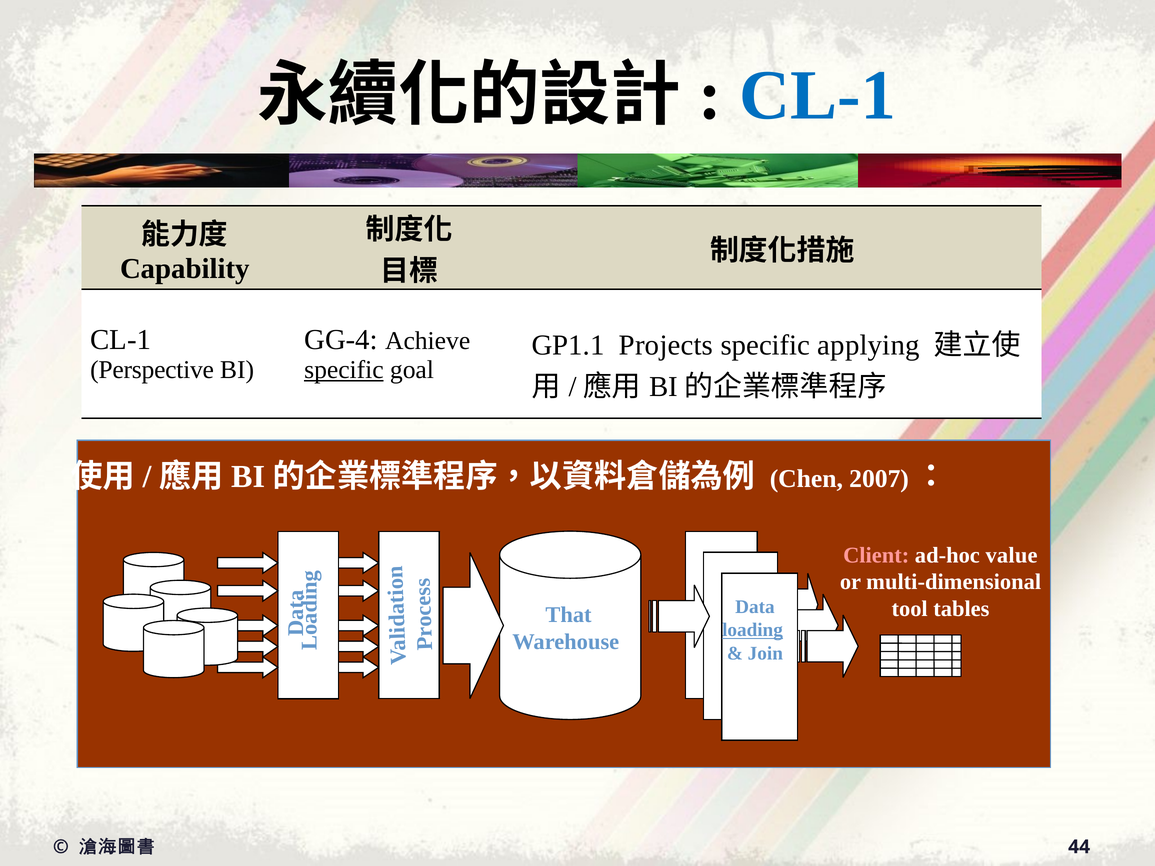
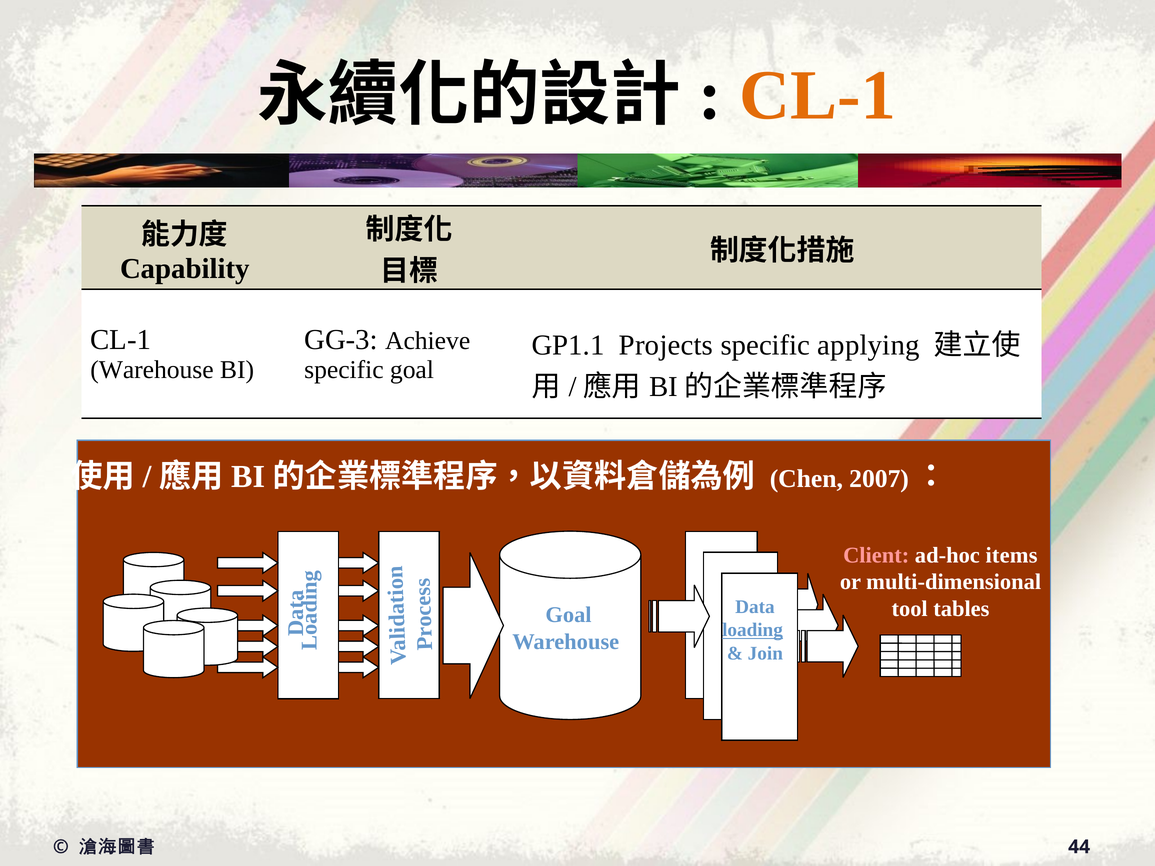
CL-1 at (818, 95) colour: blue -> orange
GG-4: GG-4 -> GG-3
Perspective at (152, 370): Perspective -> Warehouse
specific at (344, 370) underline: present -> none
value: value -> items
That at (569, 615): That -> Goal
